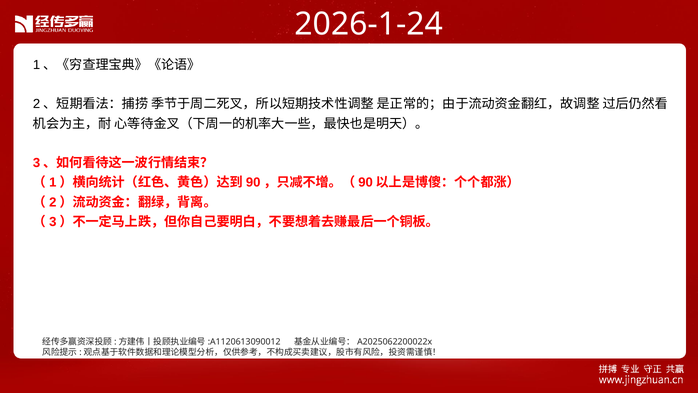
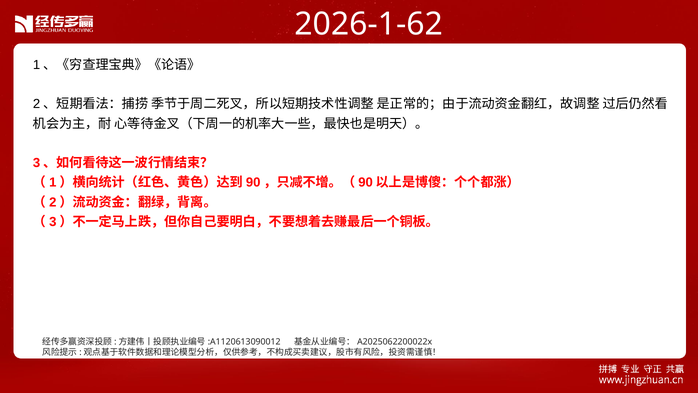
2026-1-24: 2026-1-24 -> 2026-1-62
